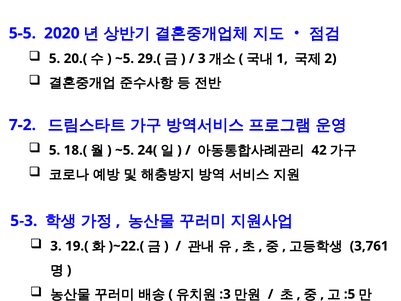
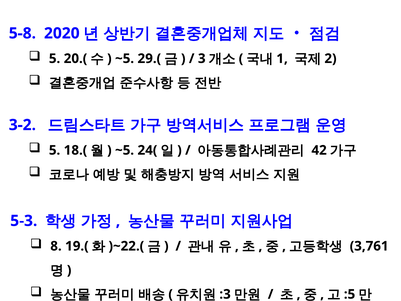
5-5: 5-5 -> 5-8
7-2: 7-2 -> 3-2
3 at (56, 246): 3 -> 8
